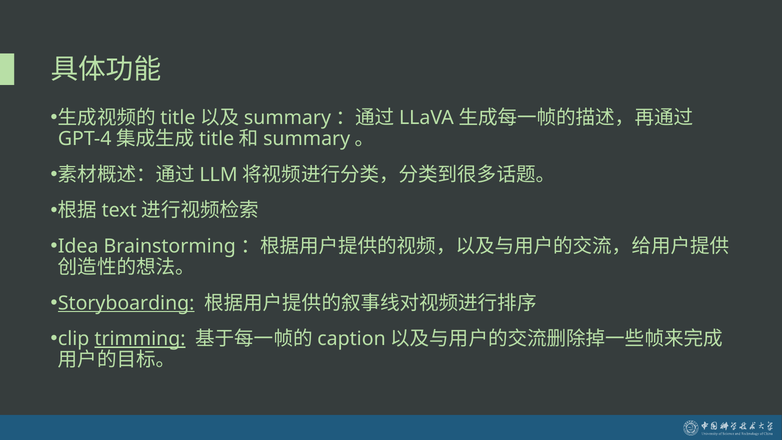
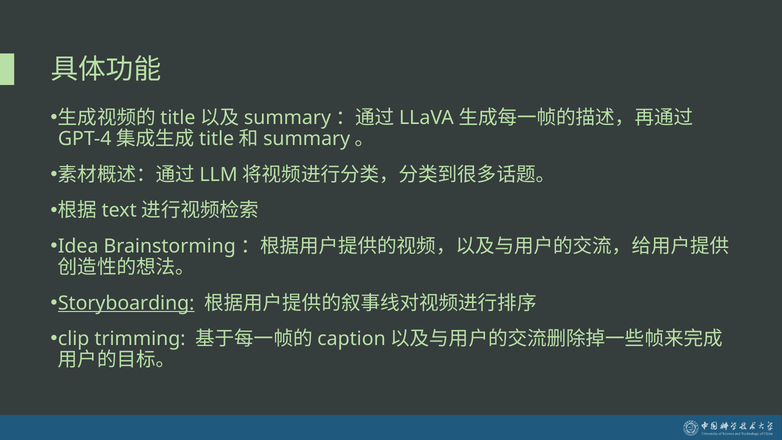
trimming underline: present -> none
